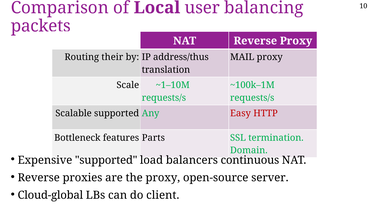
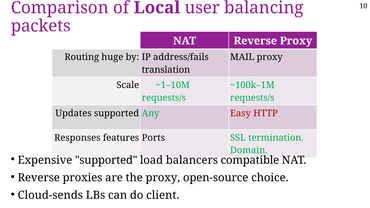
their: their -> huge
address/thus: address/thus -> address/fails
Scalable: Scalable -> Updates
Bottleneck: Bottleneck -> Responses
Parts: Parts -> Ports
continuous: continuous -> compatible
server: server -> choice
Cloud-global: Cloud-global -> Cloud-sends
